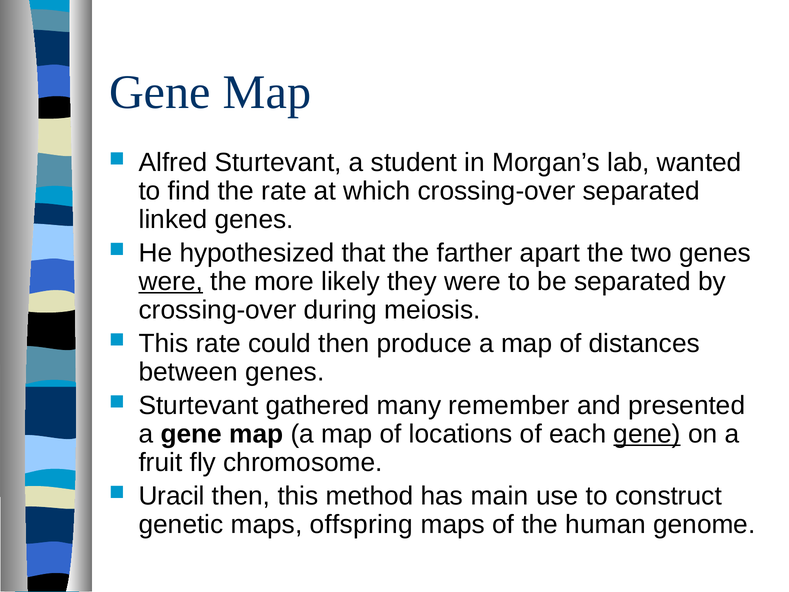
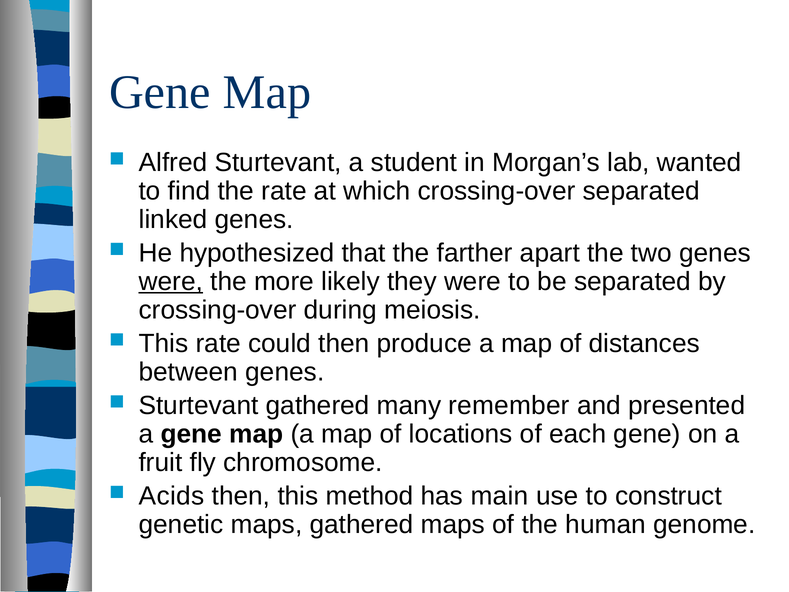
gene at (647, 434) underline: present -> none
Uracil: Uracil -> Acids
maps offspring: offspring -> gathered
